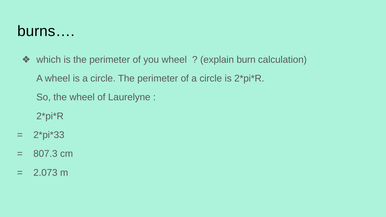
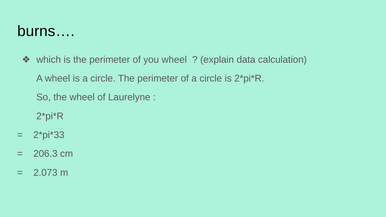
burn: burn -> data
807.3: 807.3 -> 206.3
